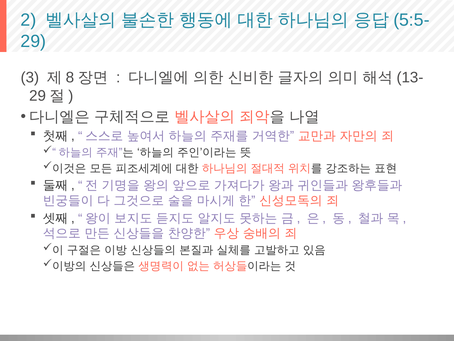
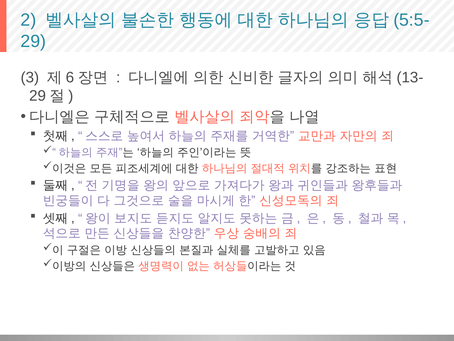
8: 8 -> 6
